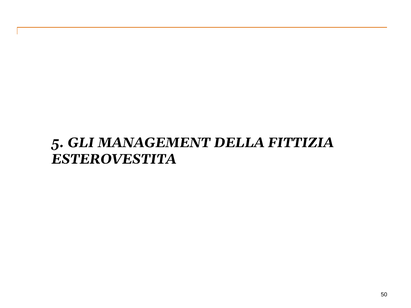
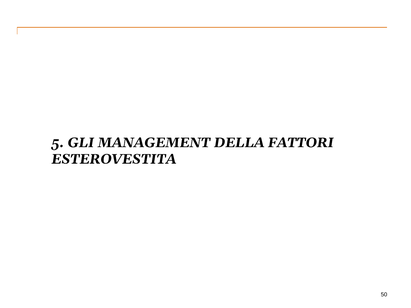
FITTIZIA: FITTIZIA -> FATTORI
